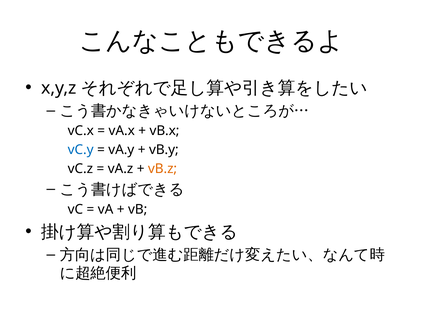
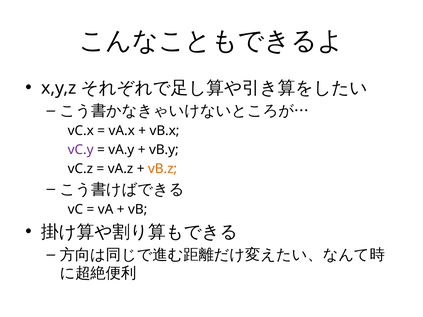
vC.y colour: blue -> purple
